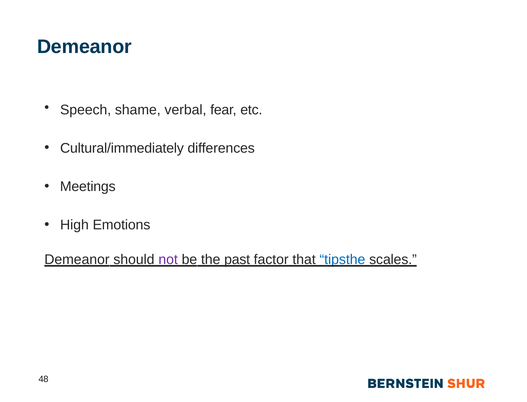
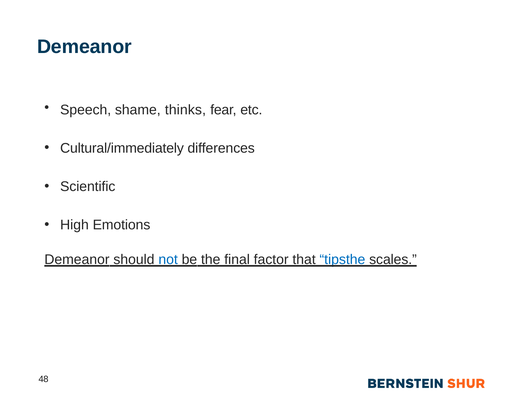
verbal: verbal -> thinks
Meetings: Meetings -> Scientific
not colour: purple -> blue
past: past -> final
